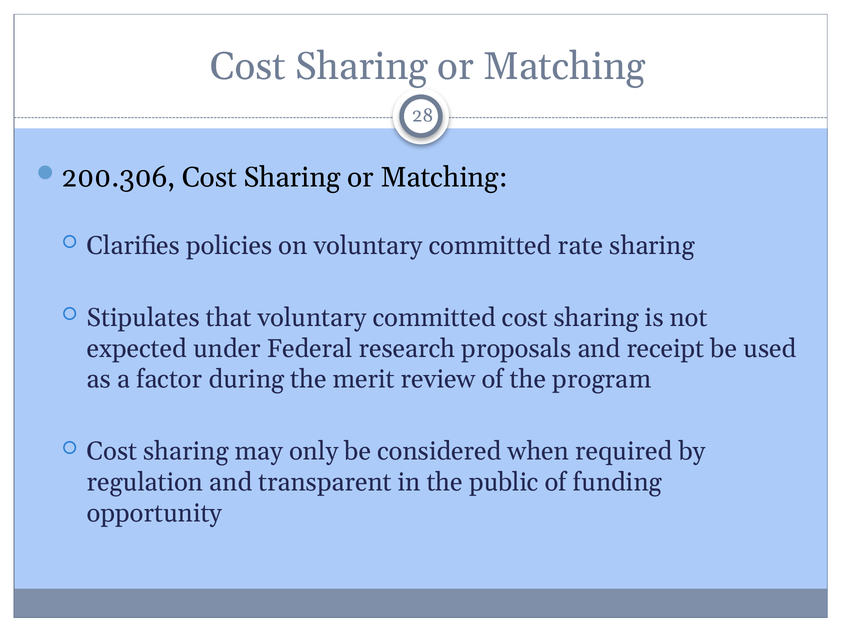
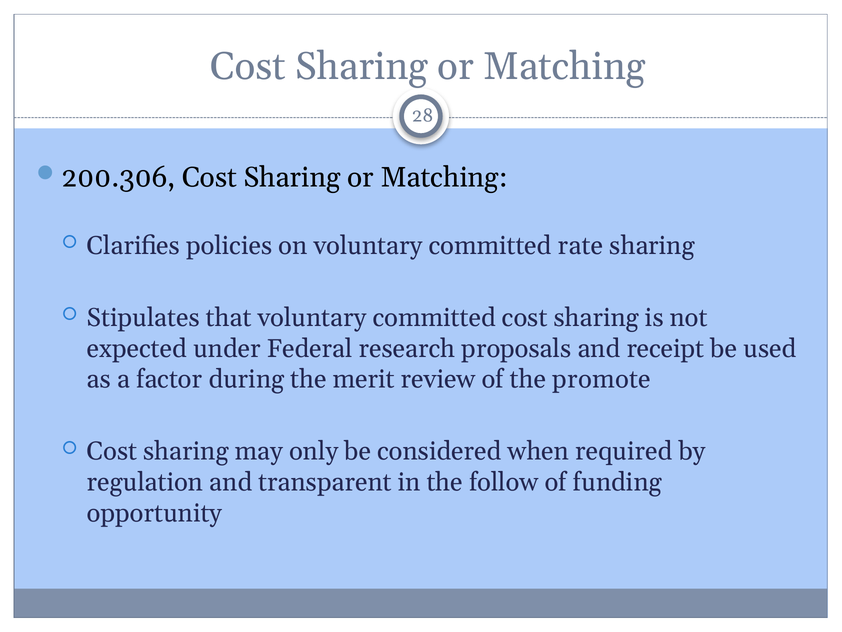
program: program -> promote
public: public -> follow
